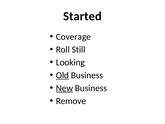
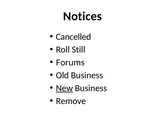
Started: Started -> Notices
Coverage: Coverage -> Cancelled
Looking: Looking -> Forums
Old underline: present -> none
